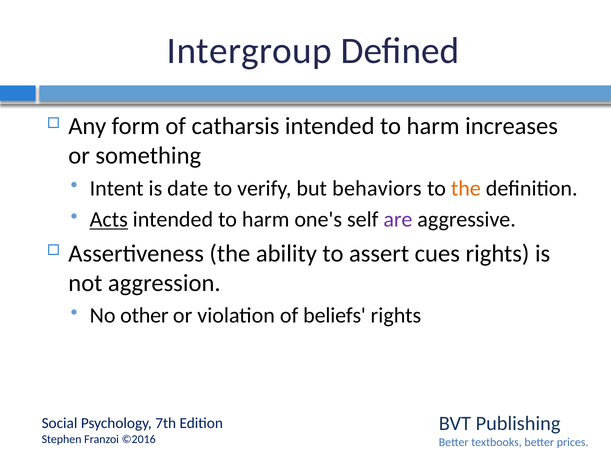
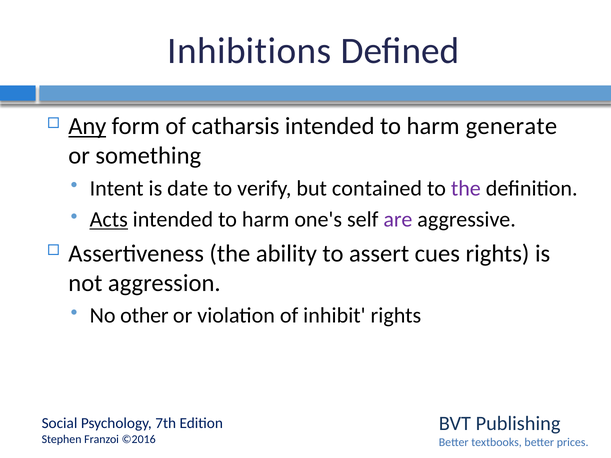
Intergroup: Intergroup -> Inhibitions
Any underline: none -> present
increases: increases -> generate
behaviors: behaviors -> contained
the at (466, 188) colour: orange -> purple
beliefs: beliefs -> inhibit
